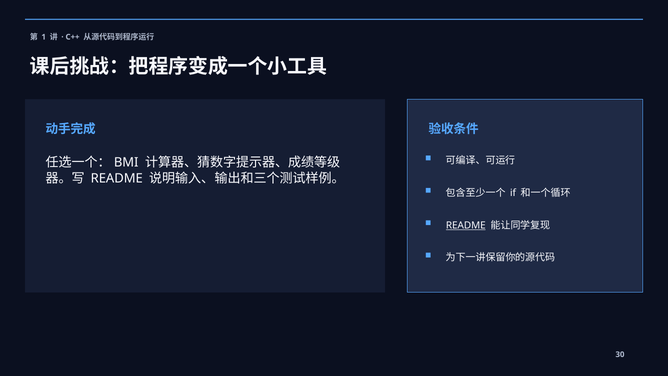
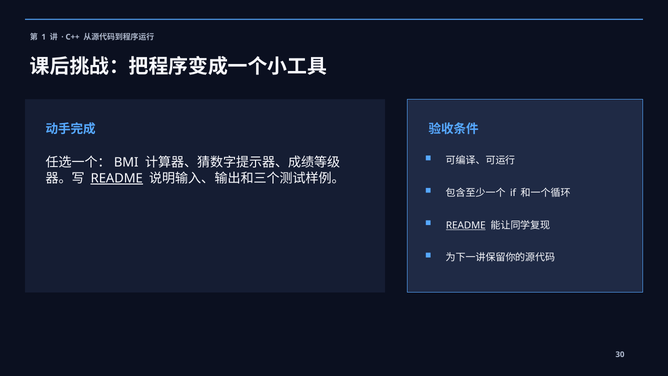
README at (117, 178) underline: none -> present
